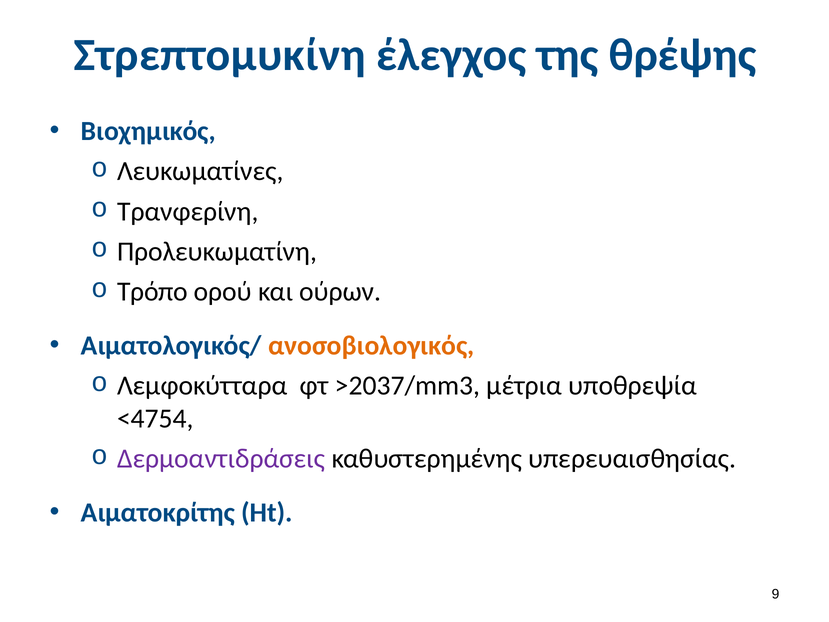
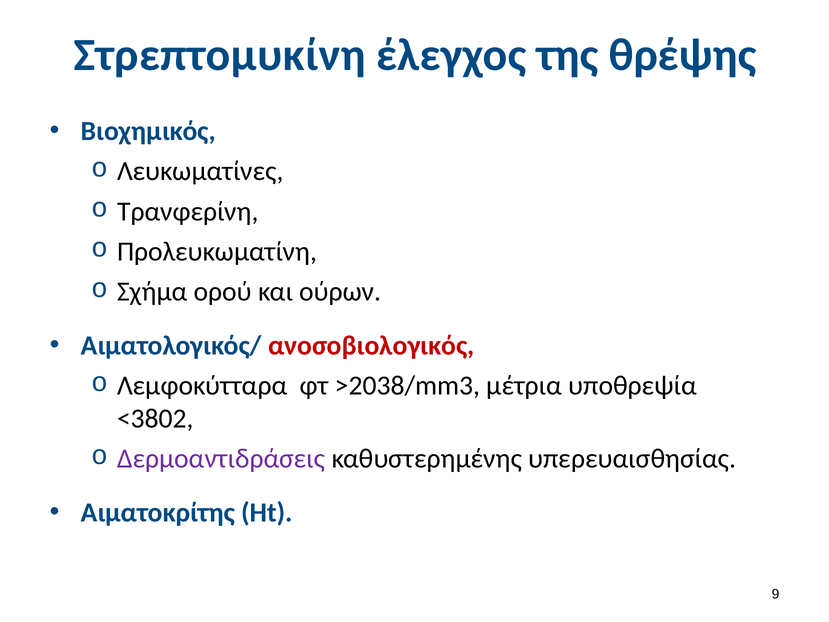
Τρόπο: Τρόπο -> Σχήμα
ανοσοβιολογικός colour: orange -> red
>2037/mm3: >2037/mm3 -> >2038/mm3
<4754: <4754 -> <3802
